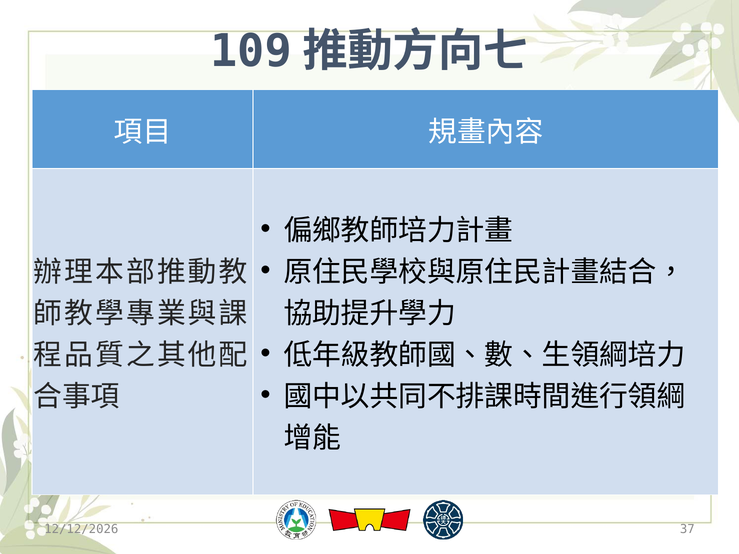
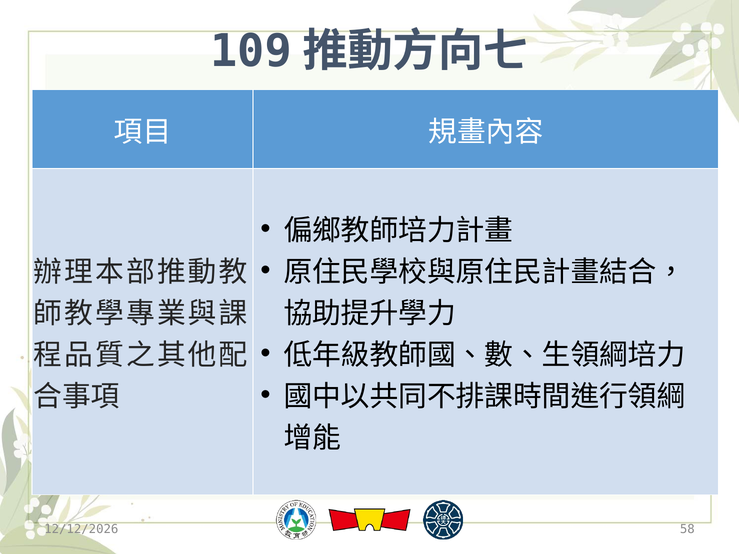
37: 37 -> 58
